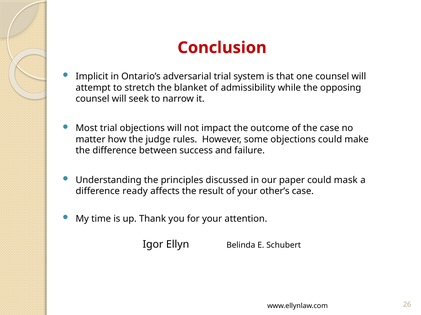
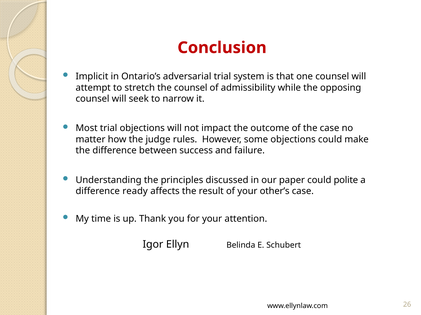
the blanket: blanket -> counsel
mask: mask -> polite
